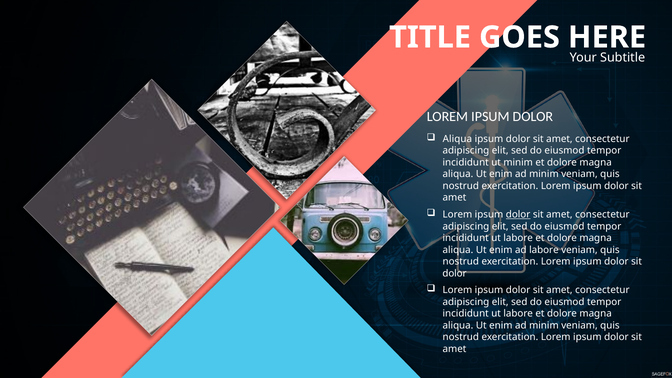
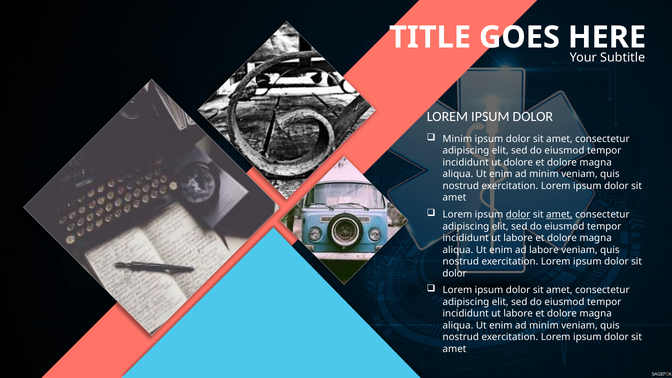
Aliqua at (457, 139): Aliqua -> Minim
ut minim: minim -> dolore
amet at (559, 215) underline: none -> present
